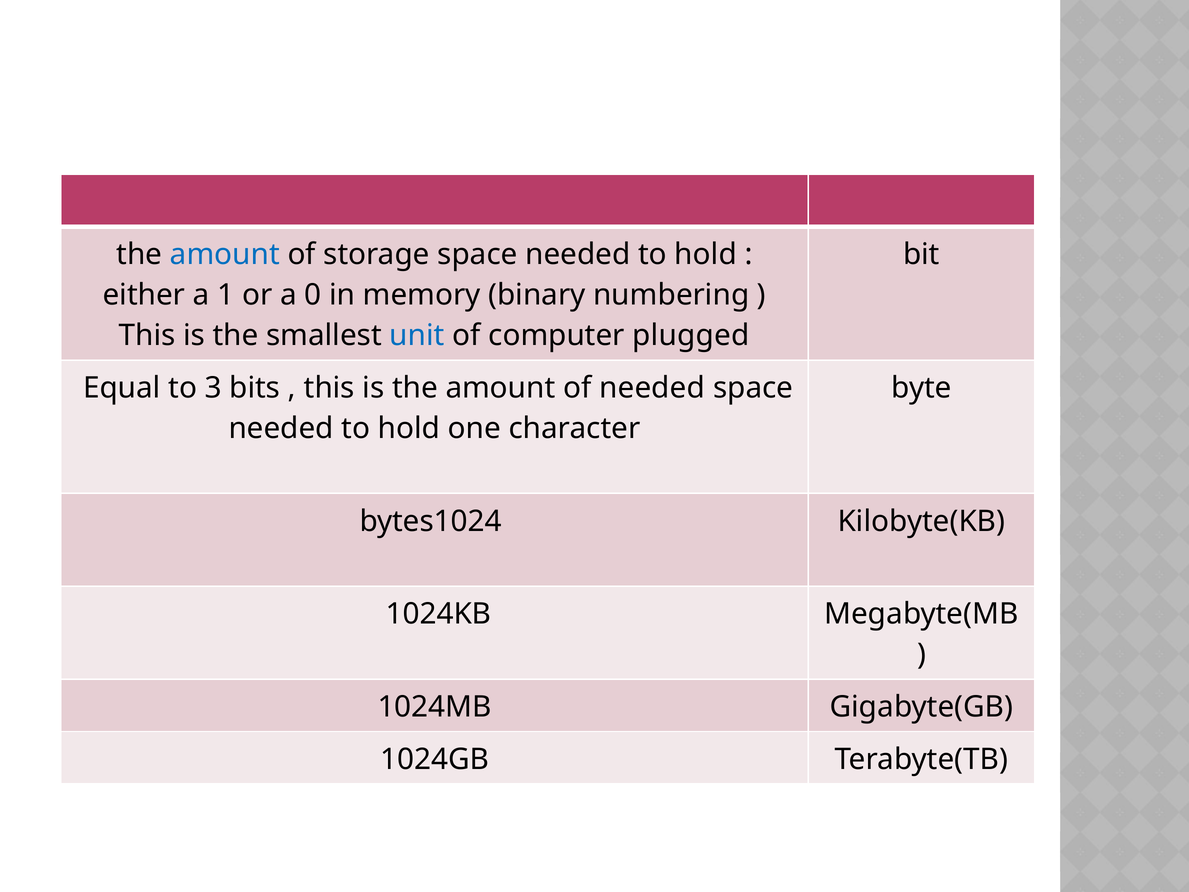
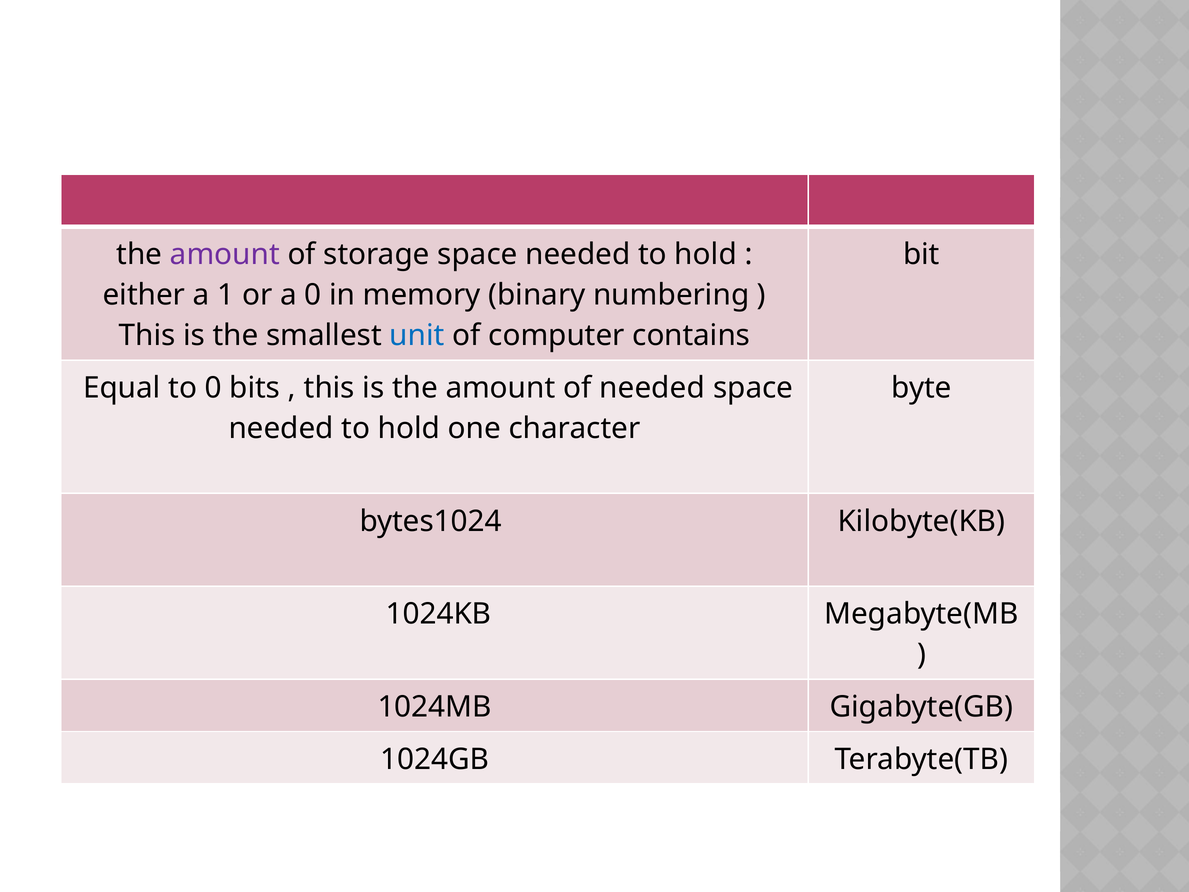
amount at (225, 255) colour: blue -> purple
plugged: plugged -> contains
to 3: 3 -> 0
